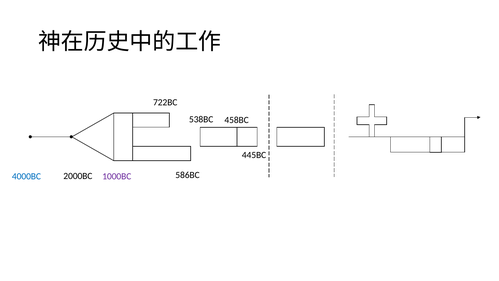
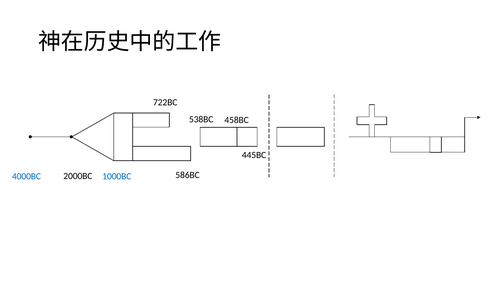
1000BC colour: purple -> blue
